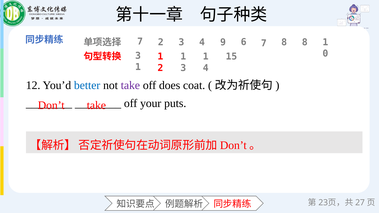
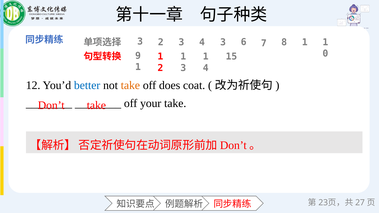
7 at (140, 41): 7 -> 3
4 9: 9 -> 3
8 8: 8 -> 1
3 at (138, 56): 3 -> 9
take at (130, 85) colour: purple -> orange
your puts: puts -> take
